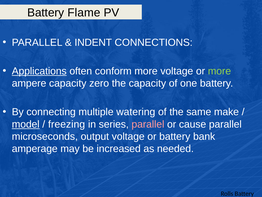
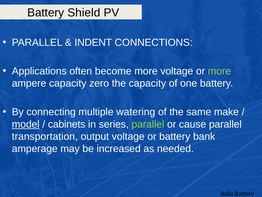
Flame: Flame -> Shield
Applications underline: present -> none
conform: conform -> become
freezing: freezing -> cabinets
parallel at (148, 124) colour: pink -> light green
microseconds: microseconds -> transportation
